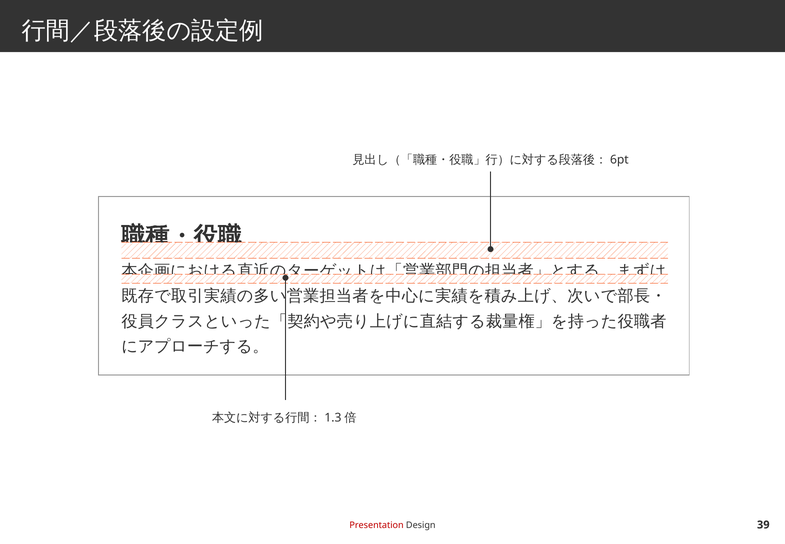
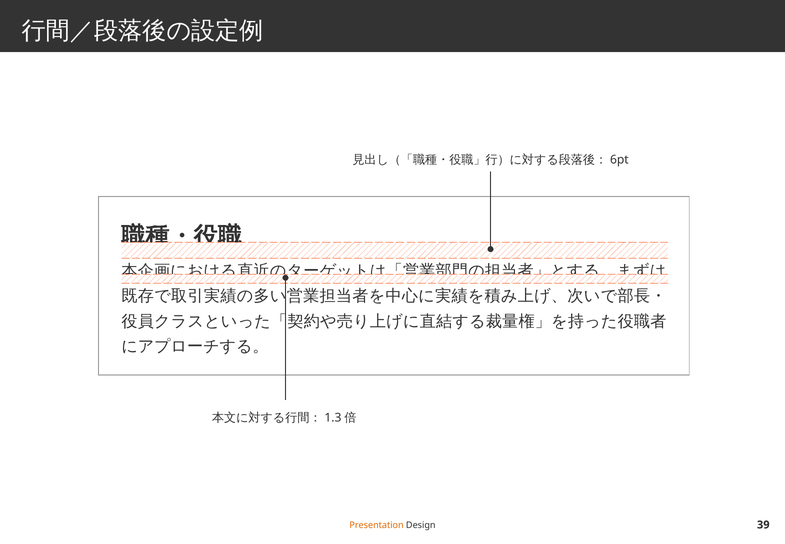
Presentation colour: red -> orange
